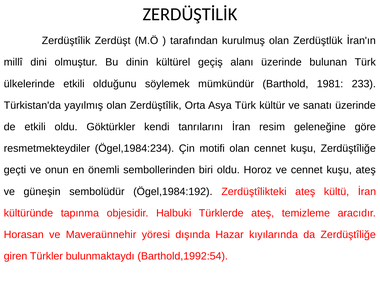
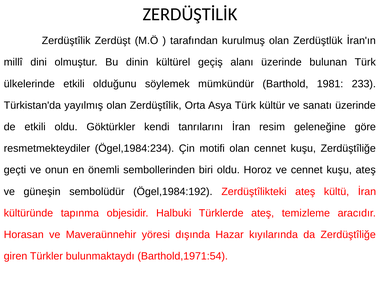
Barthold,1992:54: Barthold,1992:54 -> Barthold,1971:54
